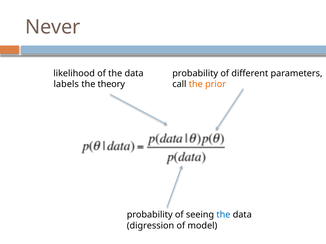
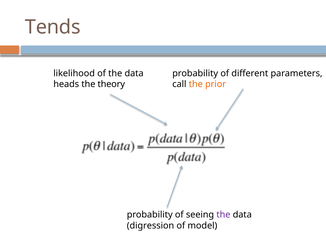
Never: Never -> Tends
labels: labels -> heads
the at (223, 215) colour: blue -> purple
